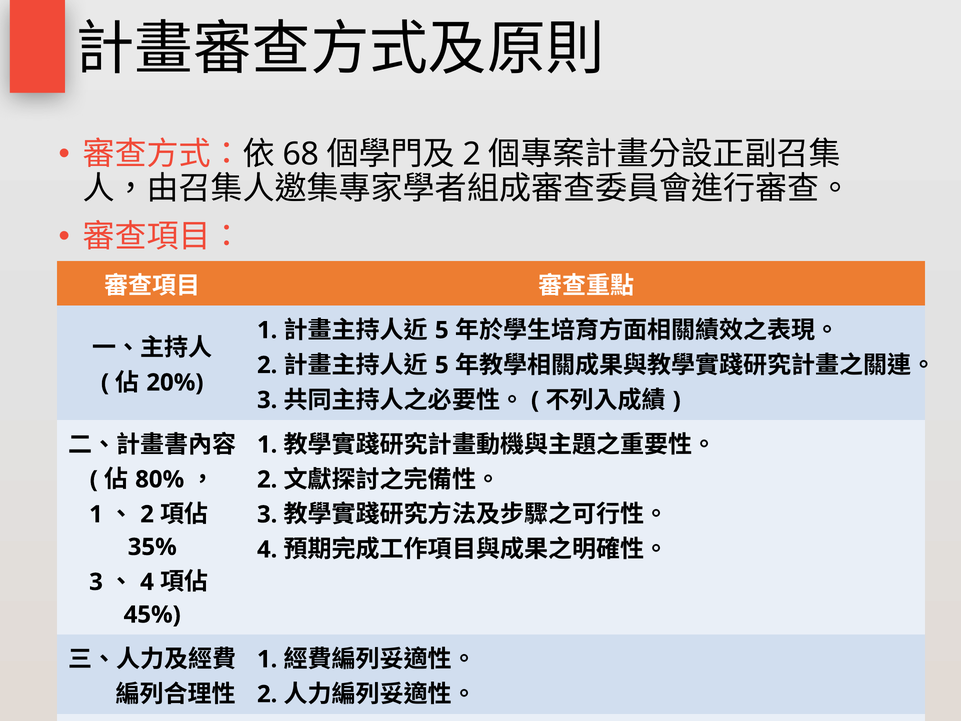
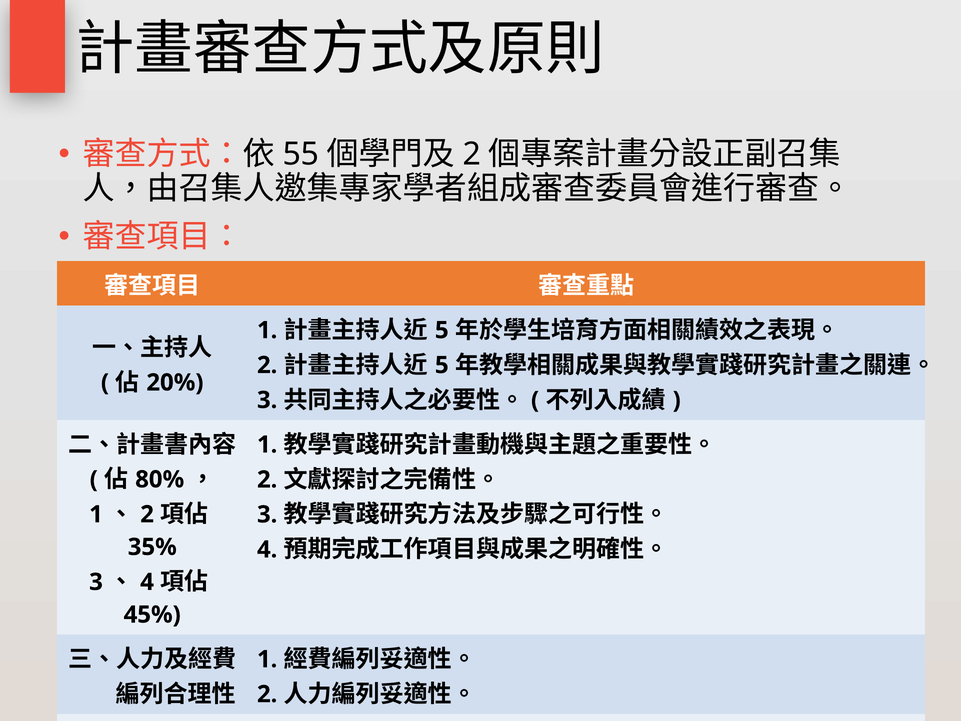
68: 68 -> 55
